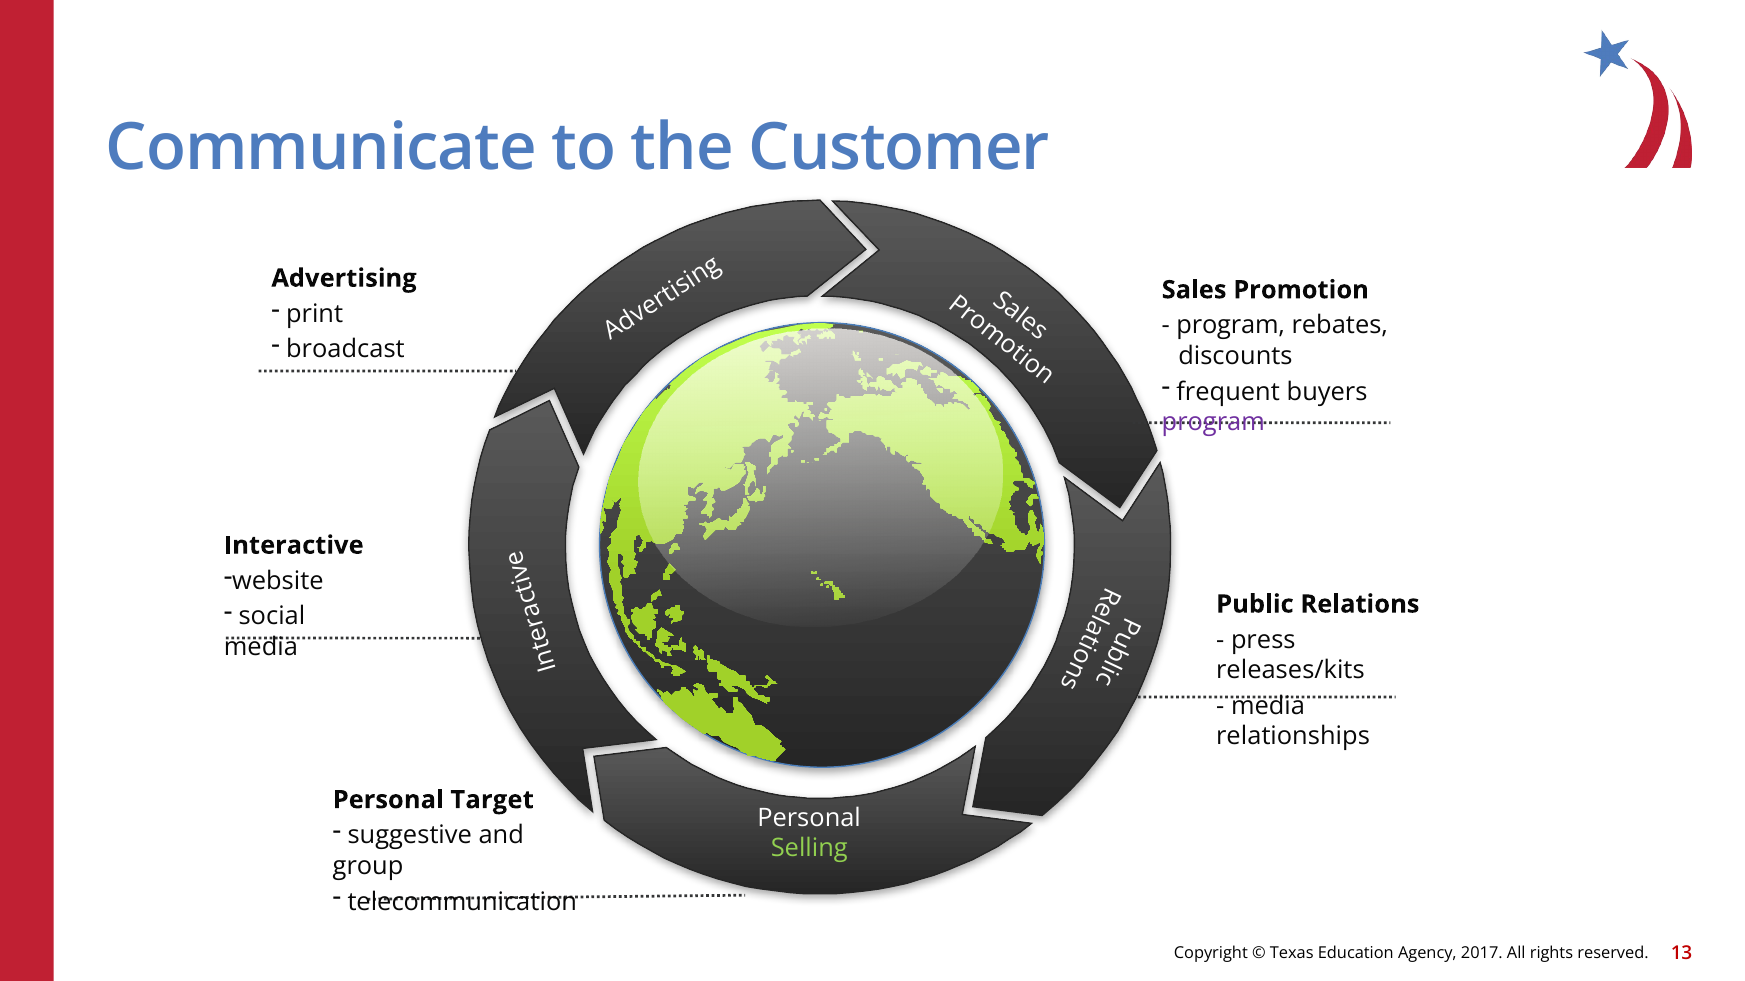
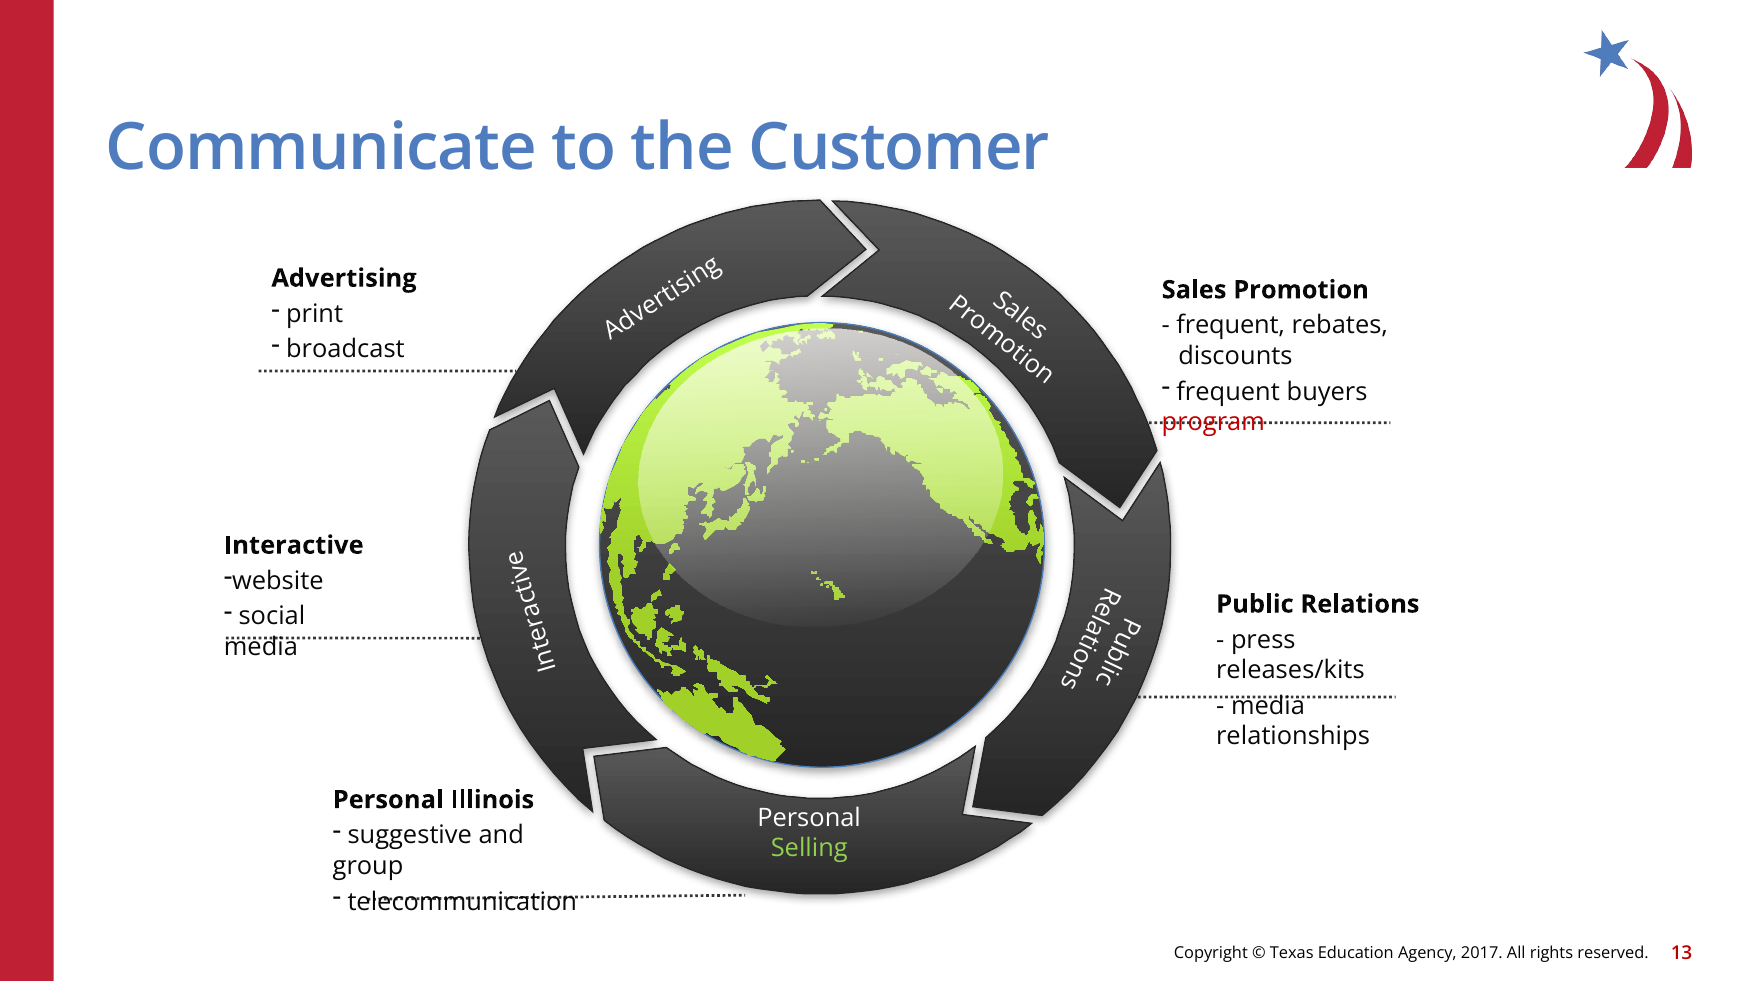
program at (1231, 326): program -> frequent
program at (1213, 423) colour: purple -> red
Target: Target -> Illinois
